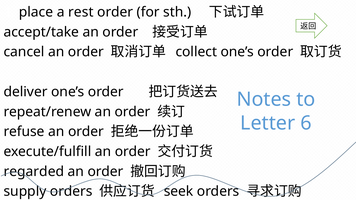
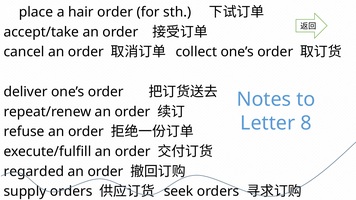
rest: rest -> hair
6: 6 -> 8
